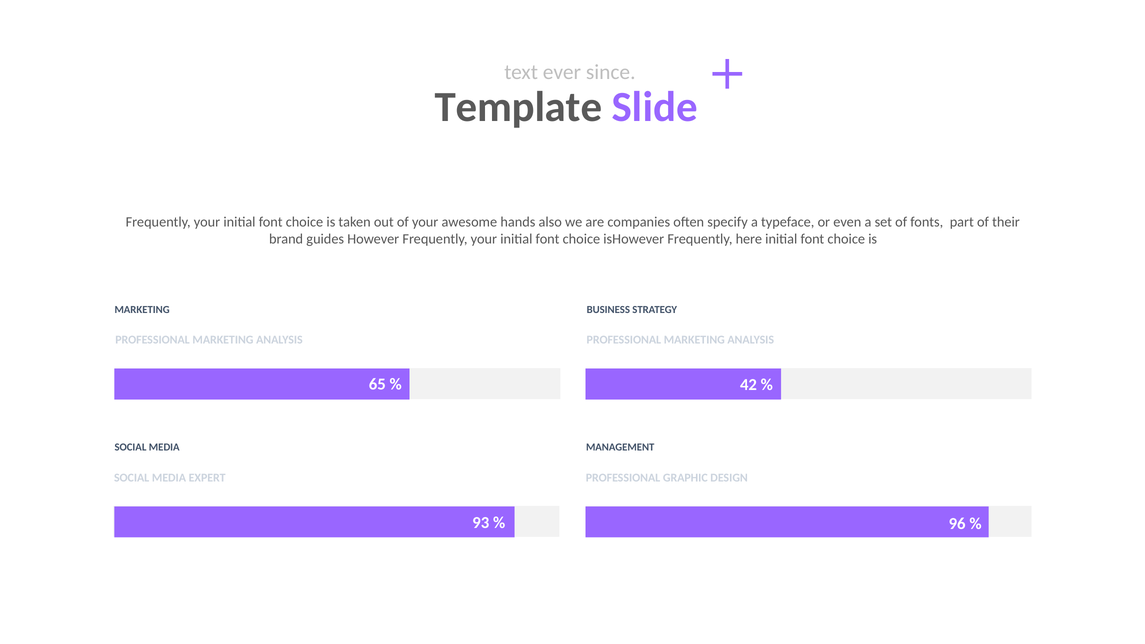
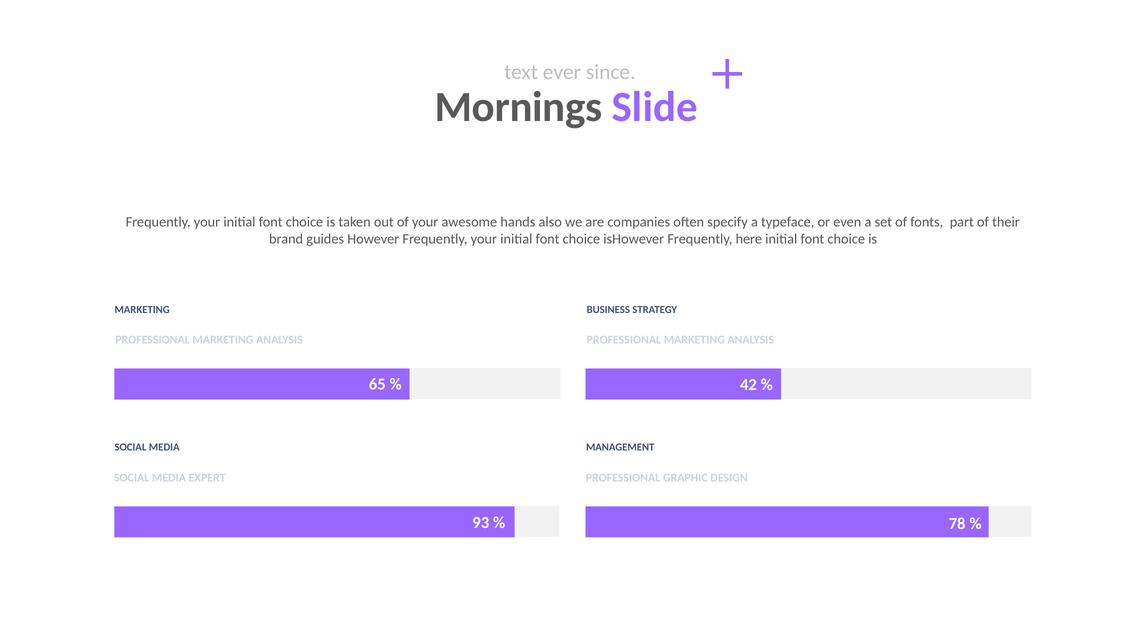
Template: Template -> Mornings
96: 96 -> 78
